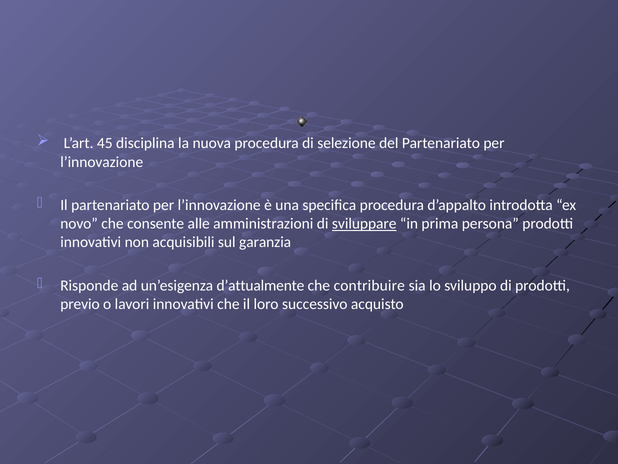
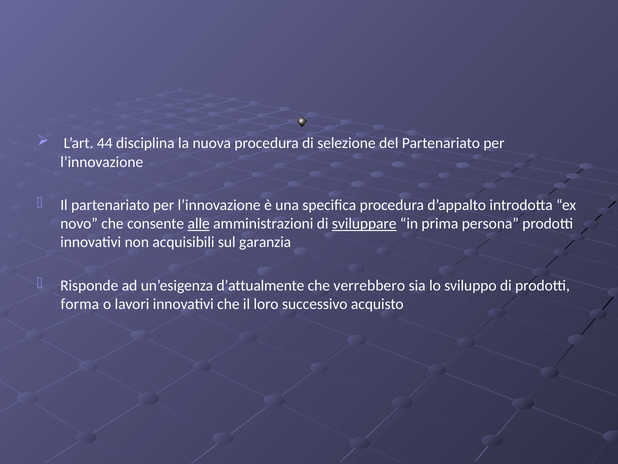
45: 45 -> 44
alle underline: none -> present
contribuire: contribuire -> verrebbero
previo: previo -> forma
